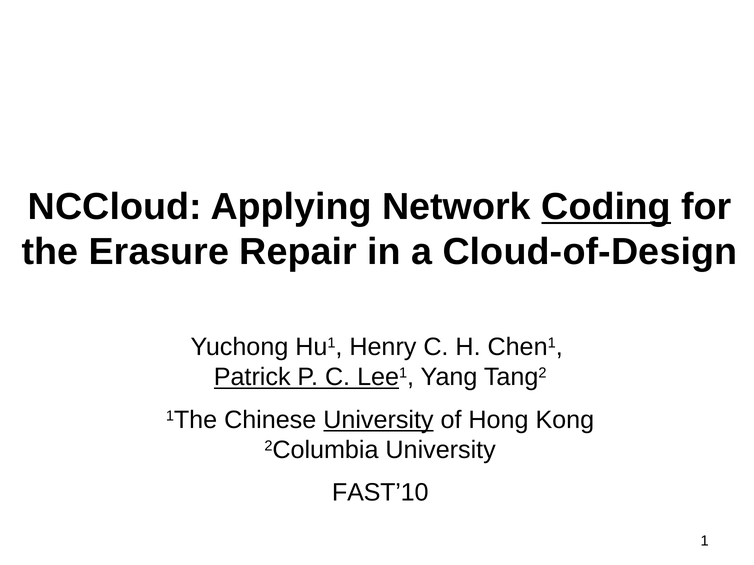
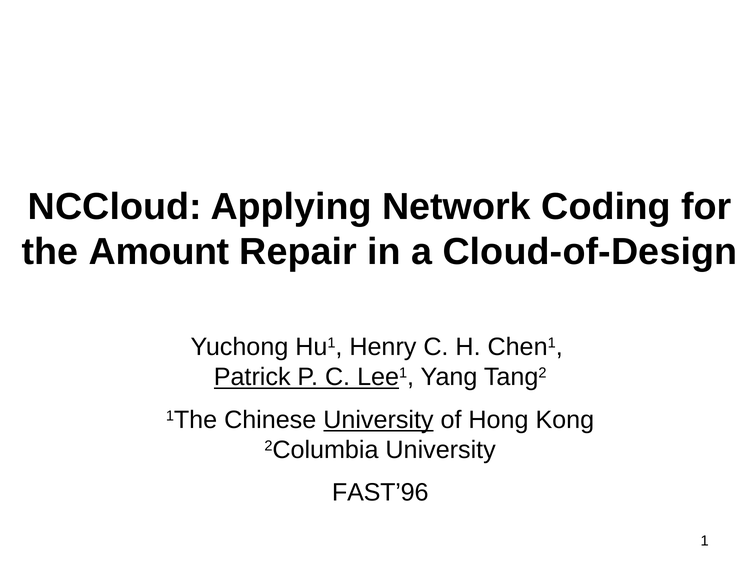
Coding underline: present -> none
Erasure: Erasure -> Amount
FAST’10: FAST’10 -> FAST’96
